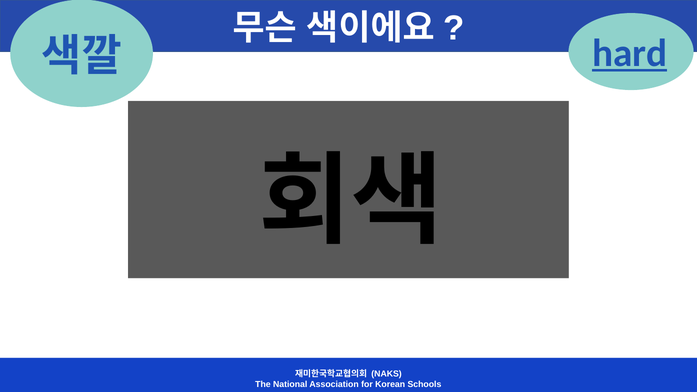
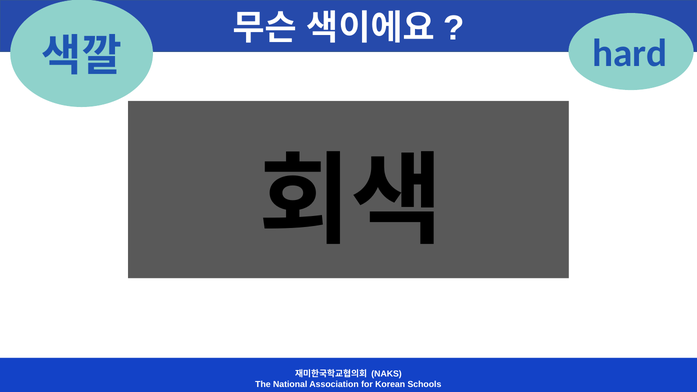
hard underline: present -> none
